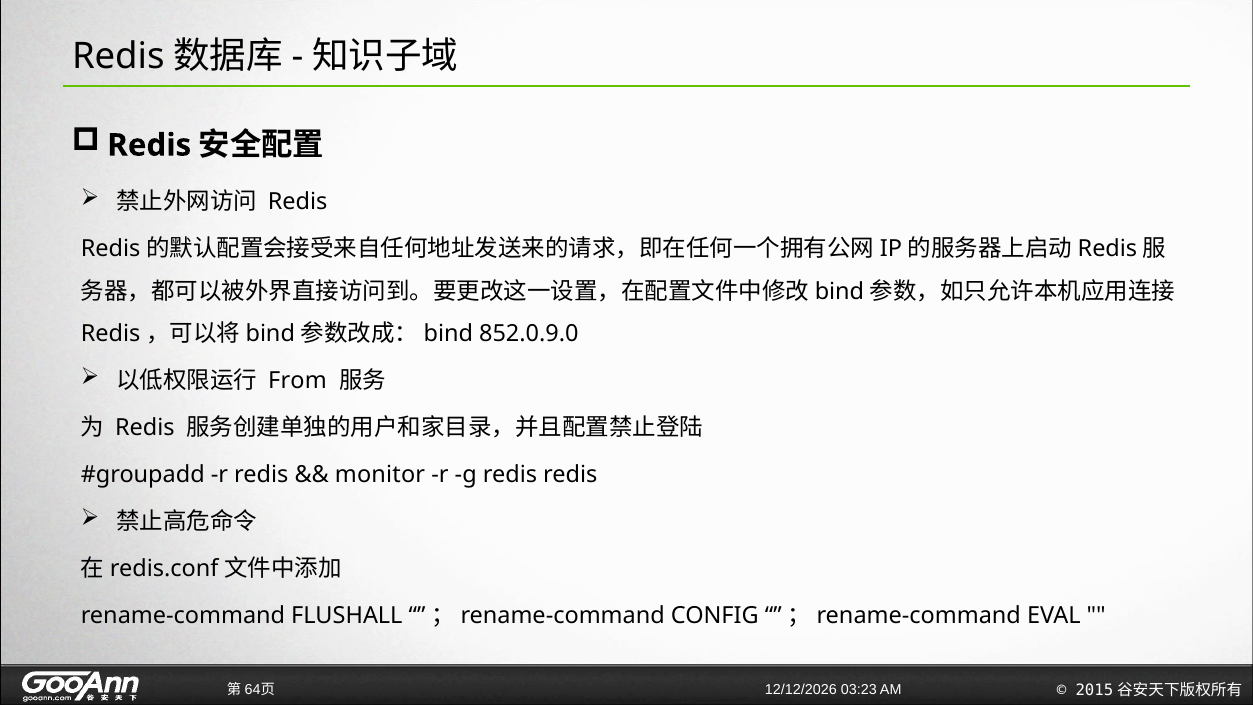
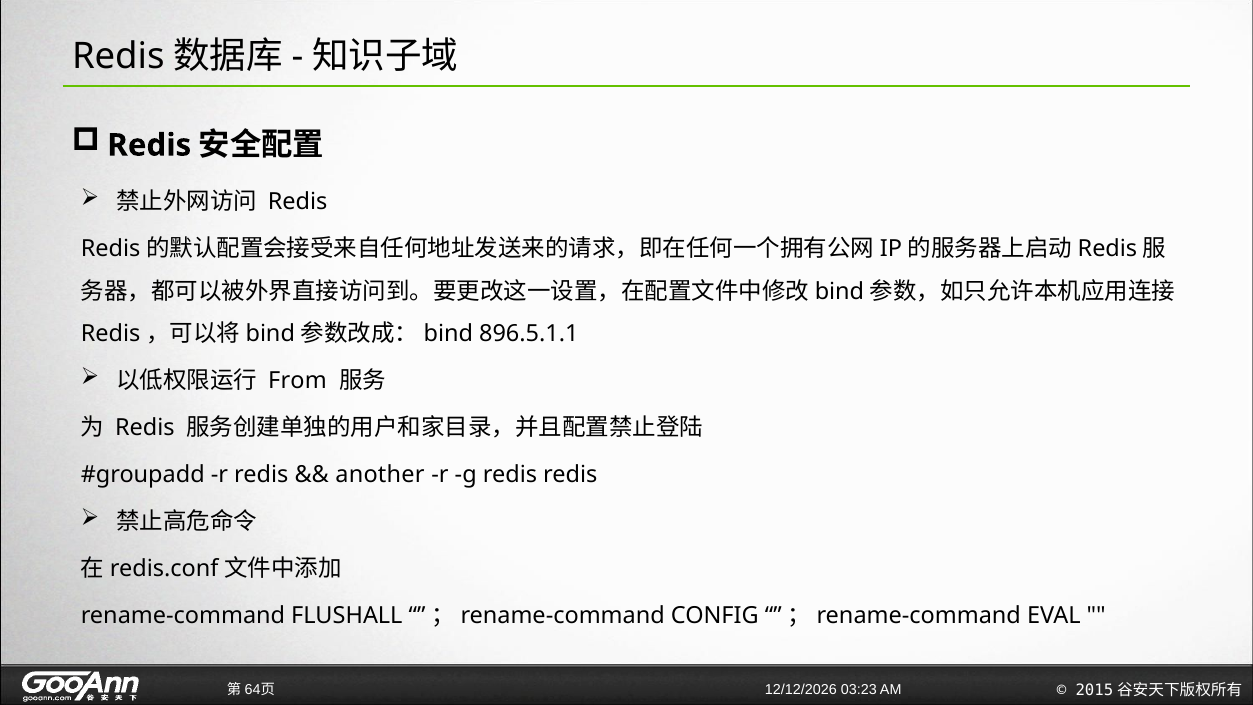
852.0.9.0: 852.0.9.0 -> 896.5.1.1
monitor: monitor -> another
